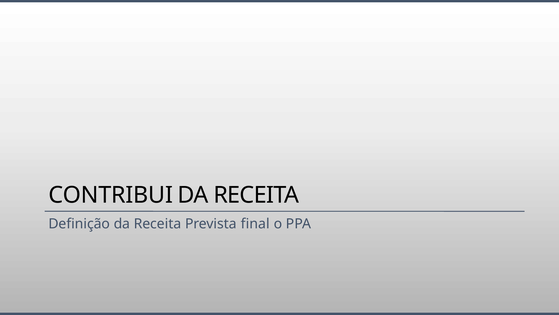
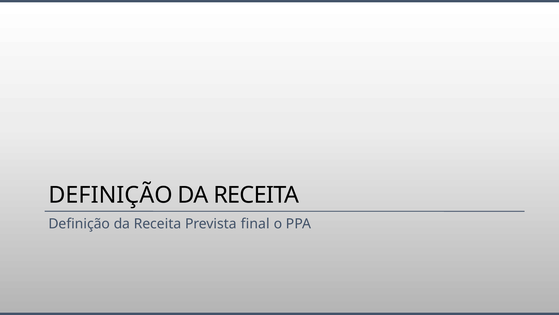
CONTRIBUI at (111, 195): CONTRIBUI -> DEFINIÇÃO
